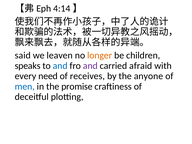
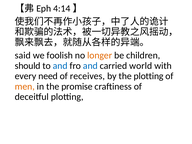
leaven: leaven -> foolish
speaks: speaks -> should
and at (90, 66) colour: purple -> blue
afraid: afraid -> world
the anyone: anyone -> plotting
men colour: blue -> orange
